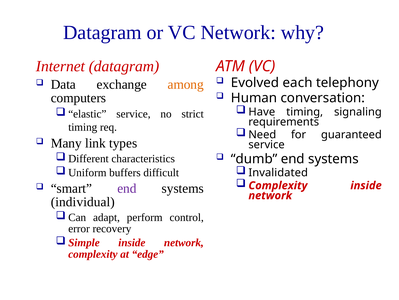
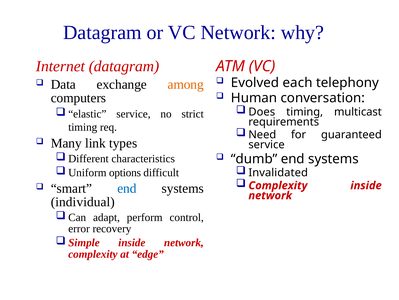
Have: Have -> Does
signaling: signaling -> multicast
buffers: buffers -> options
end at (127, 188) colour: purple -> blue
